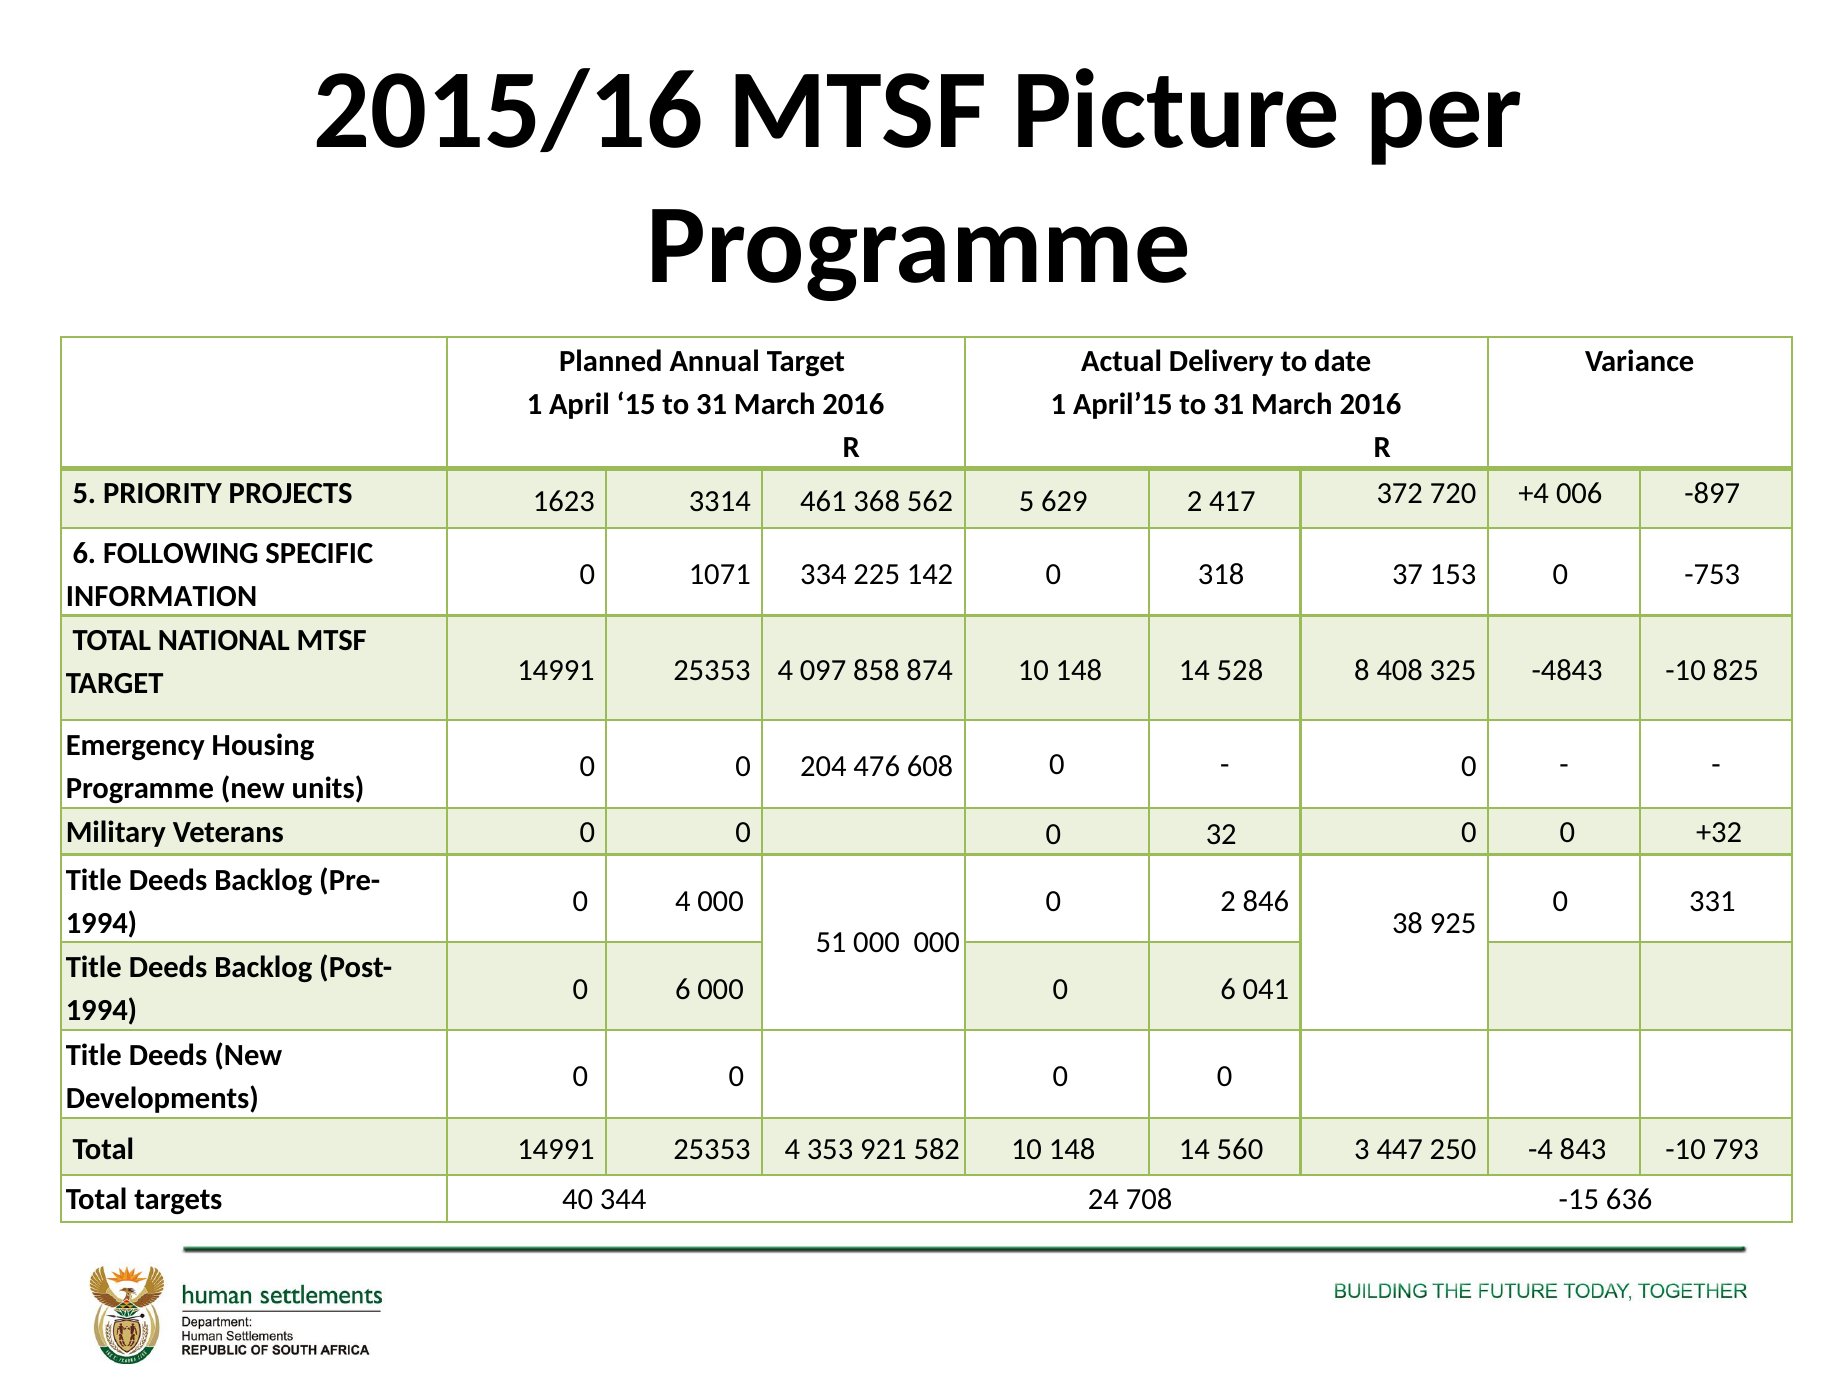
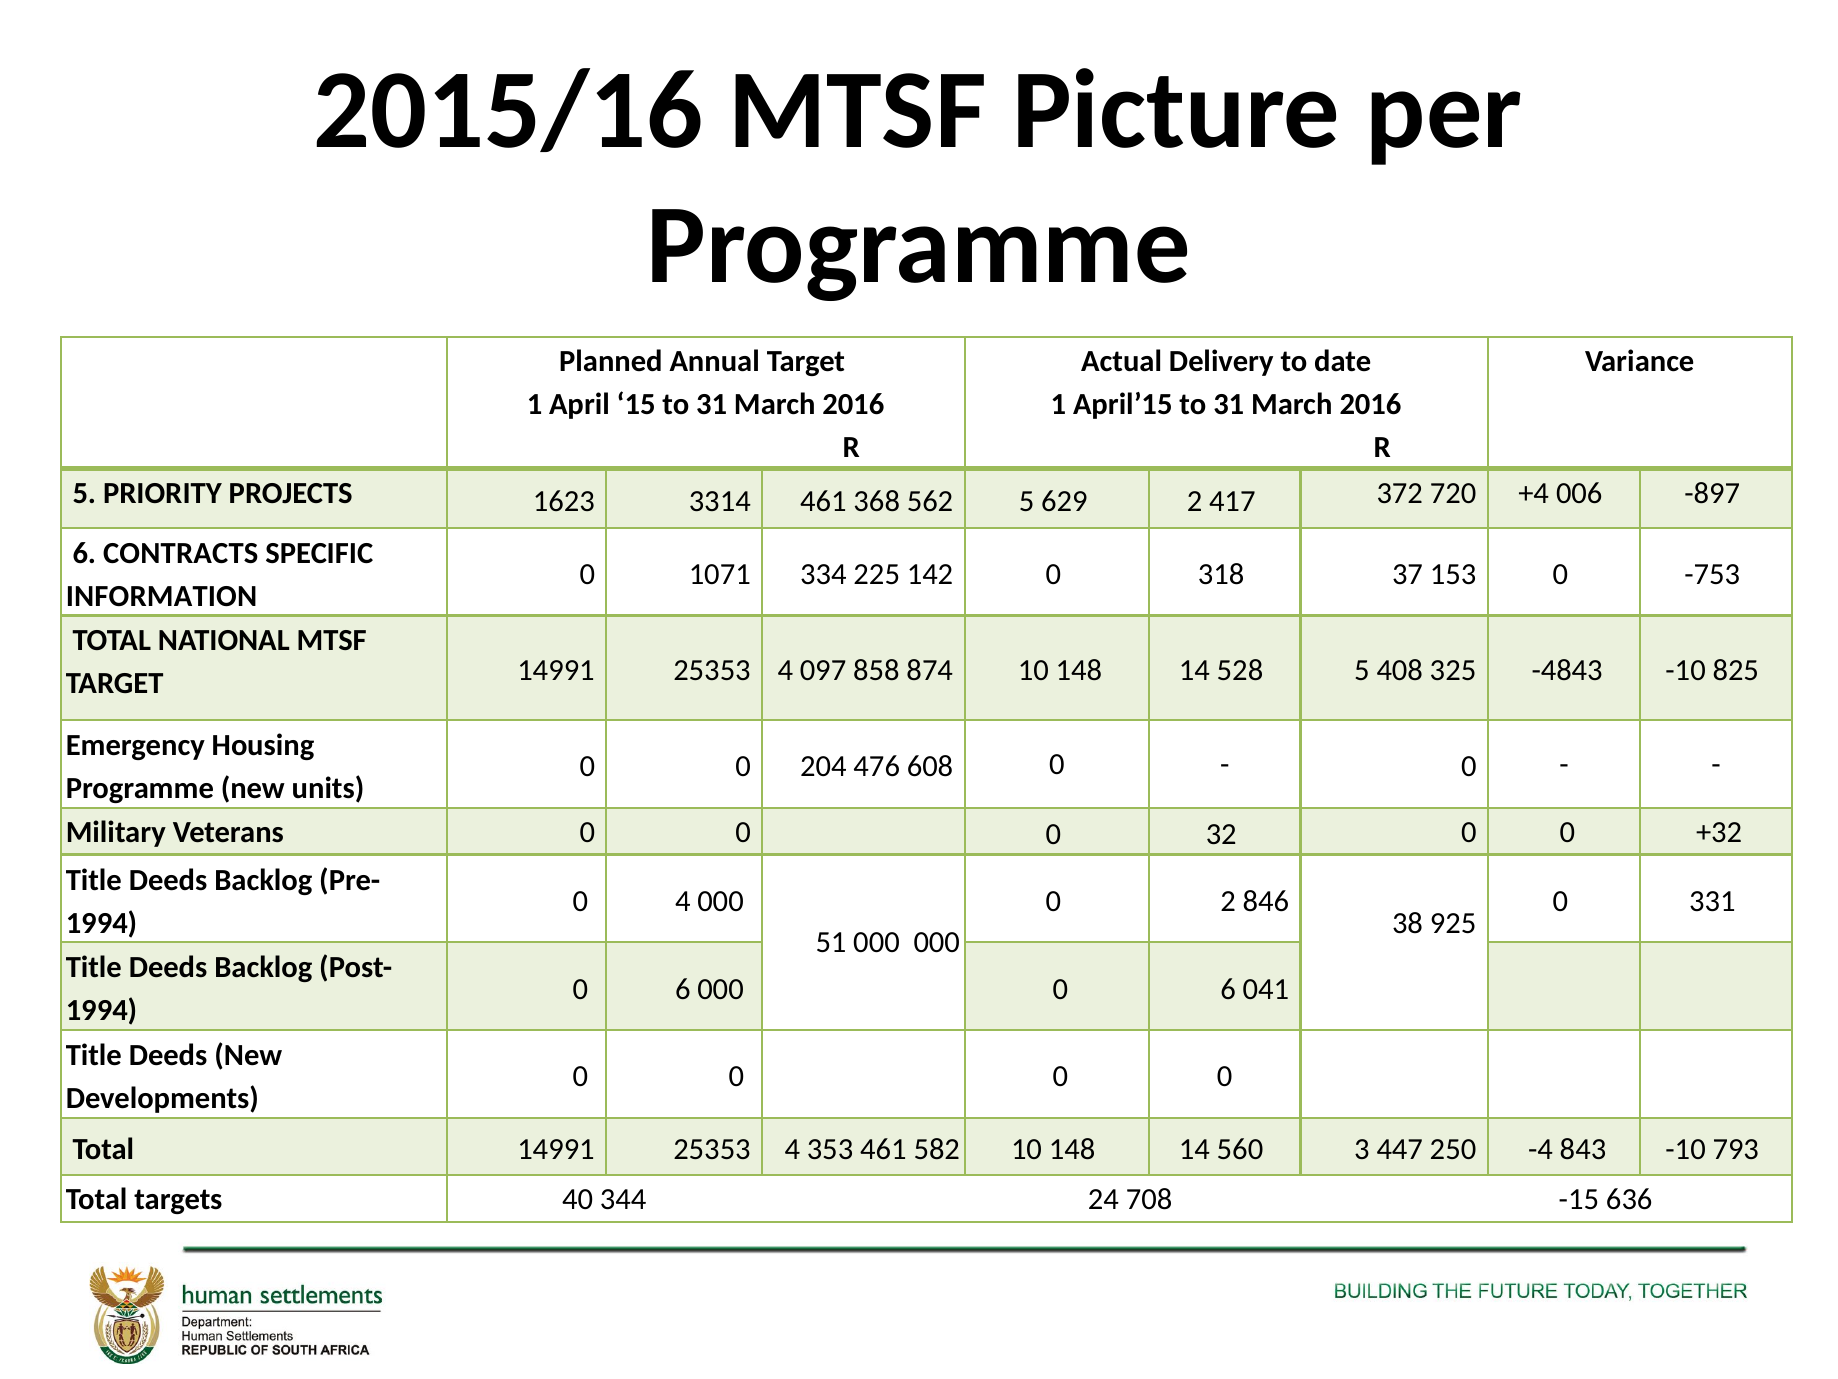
FOLLOWING: FOLLOWING -> CONTRACTS
528 8: 8 -> 5
353 921: 921 -> 461
